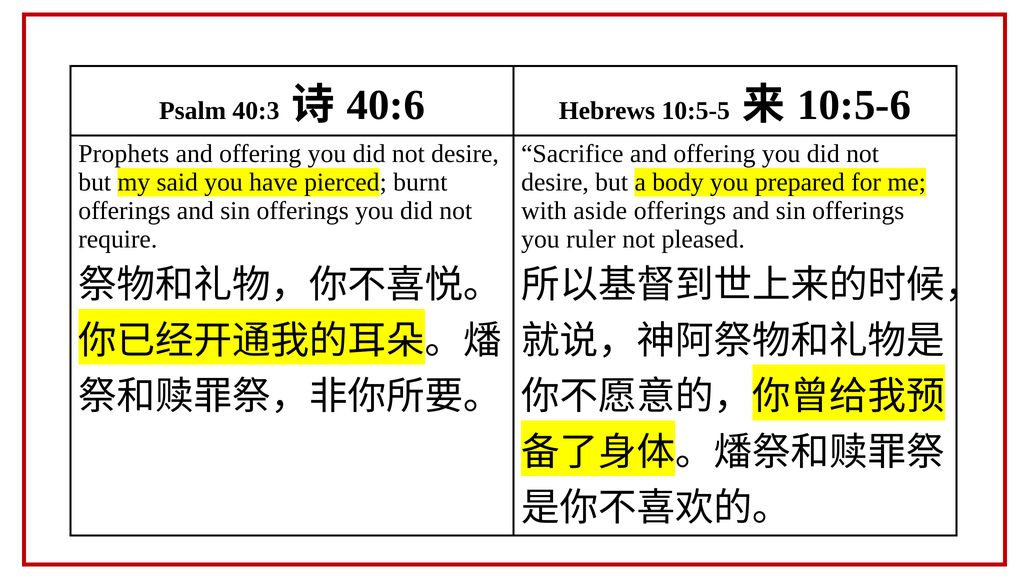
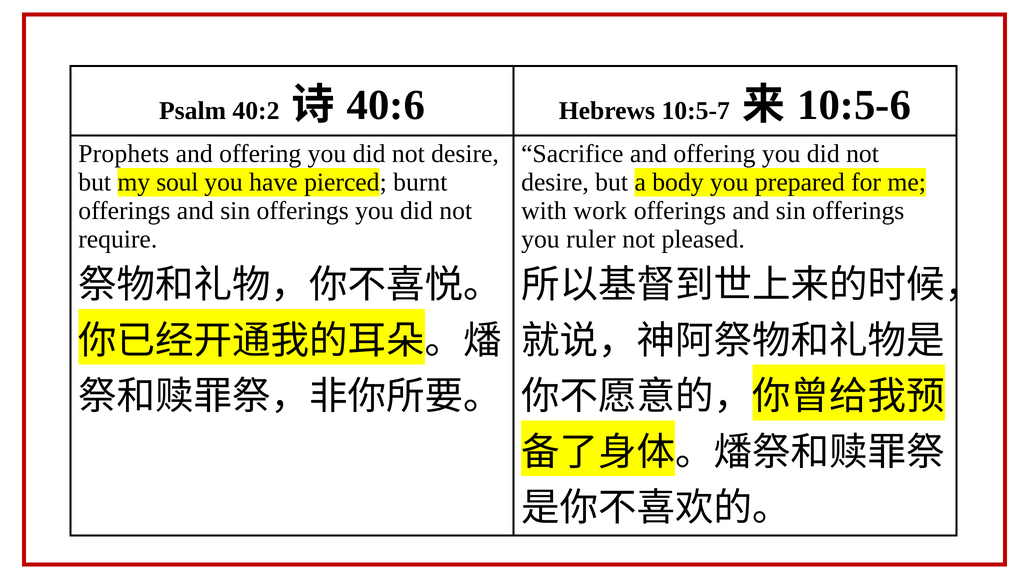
40:3: 40:3 -> 40:2
10:5-5: 10:5-5 -> 10:5-7
said: said -> soul
aside: aside -> work
